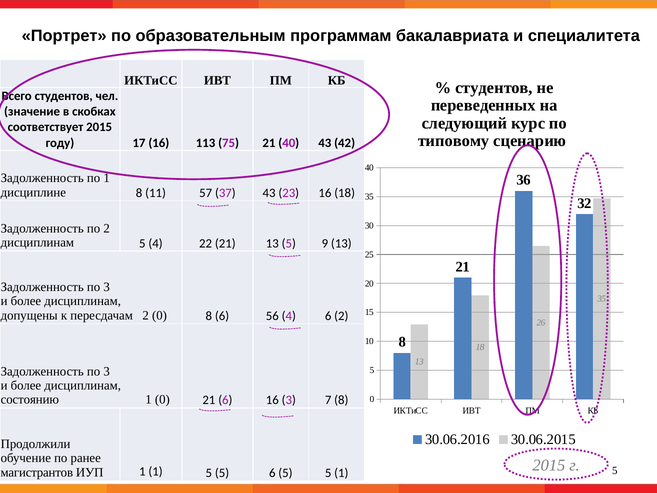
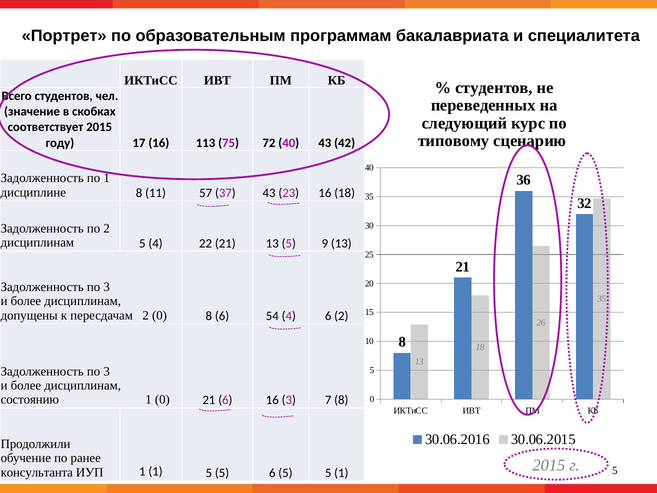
75 21: 21 -> 72
56: 56 -> 54
магистрантов: магистрантов -> консультанта
